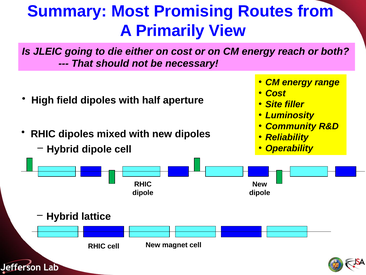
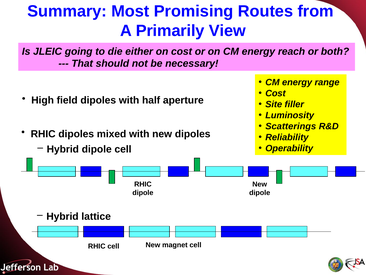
Community: Community -> Scatterings
